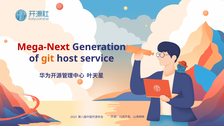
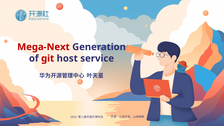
git colour: orange -> red
